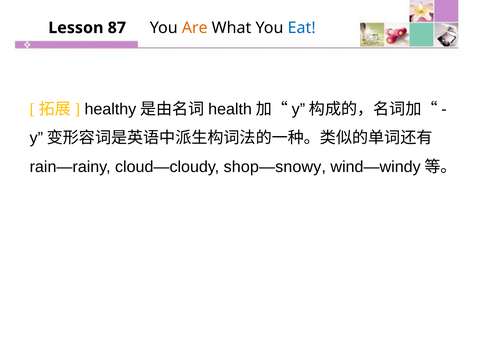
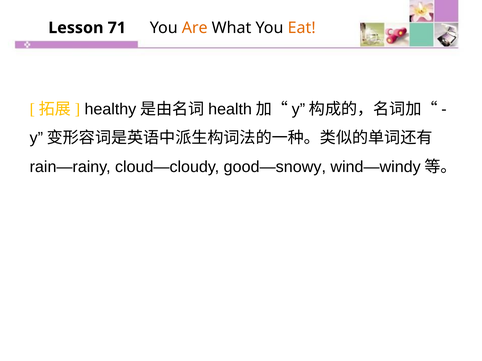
87: 87 -> 71
Eat colour: blue -> orange
shop—snowy: shop—snowy -> good—snowy
